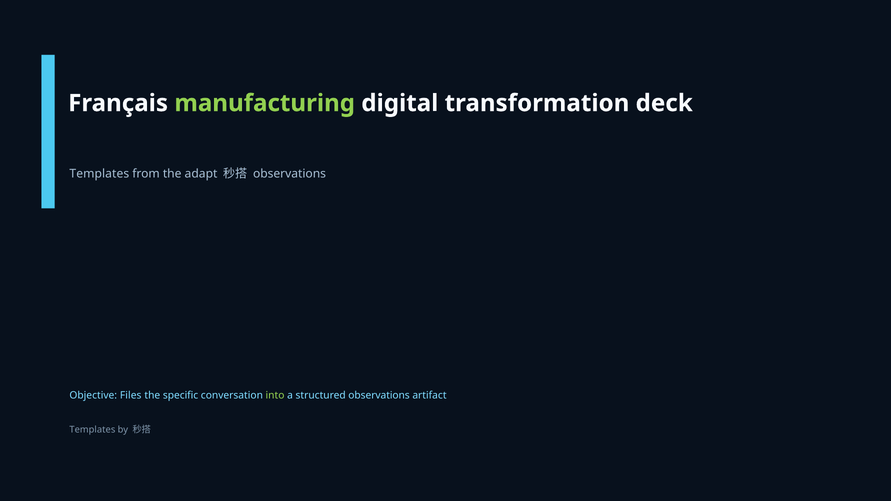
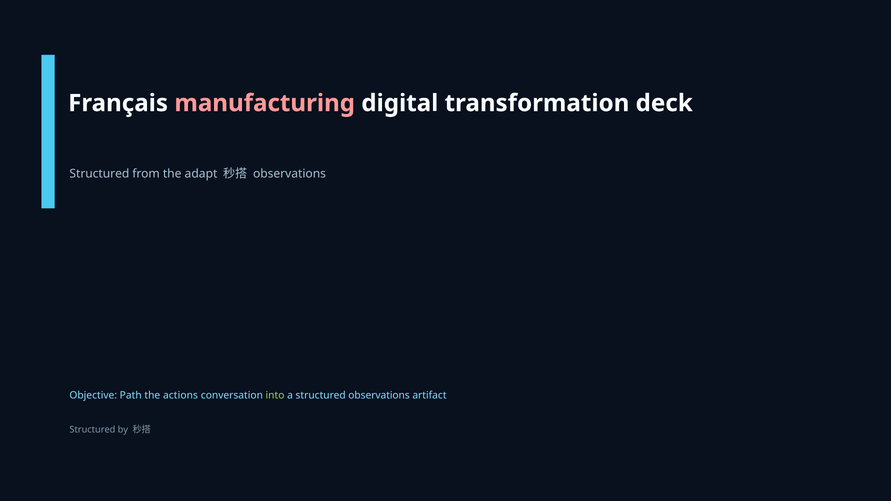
manufacturing colour: light green -> pink
Templates at (99, 174): Templates -> Structured
Files: Files -> Path
specific: specific -> actions
Templates at (92, 430): Templates -> Structured
